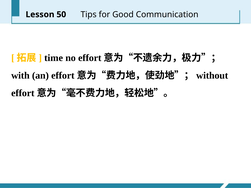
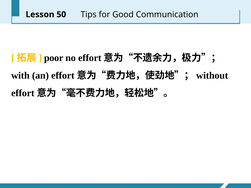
time: time -> poor
